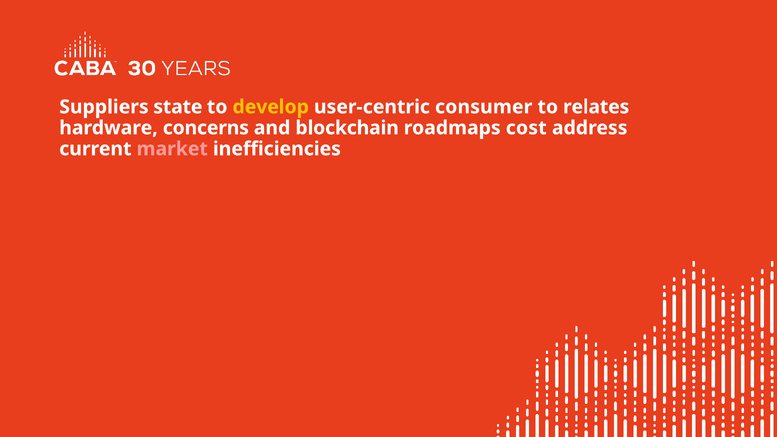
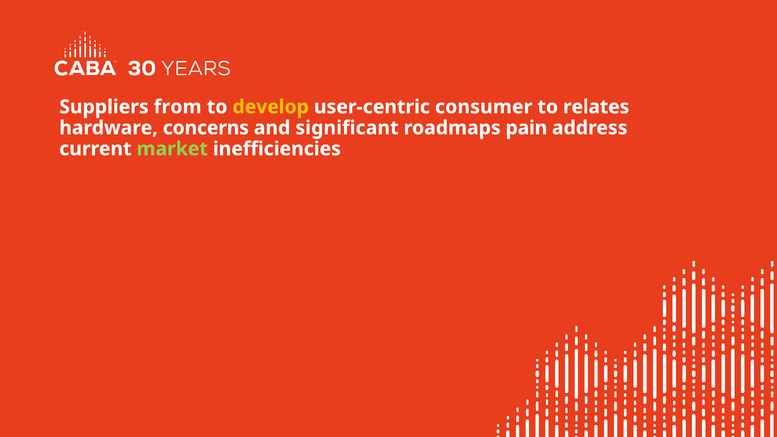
state: state -> from
blockchain: blockchain -> significant
cost: cost -> pain
market colour: pink -> light green
